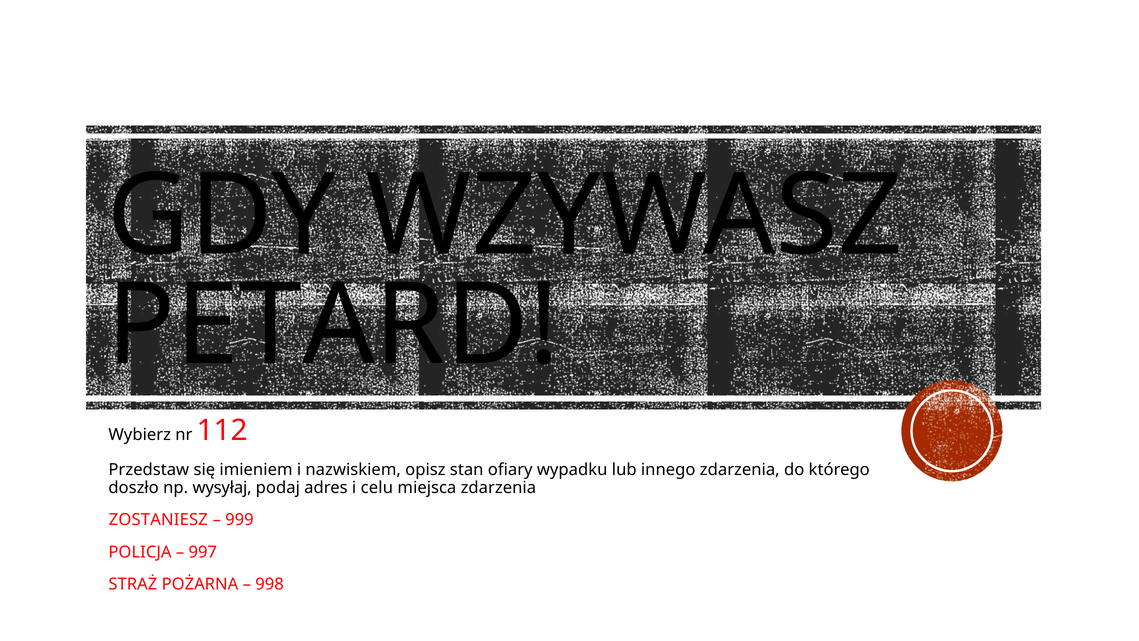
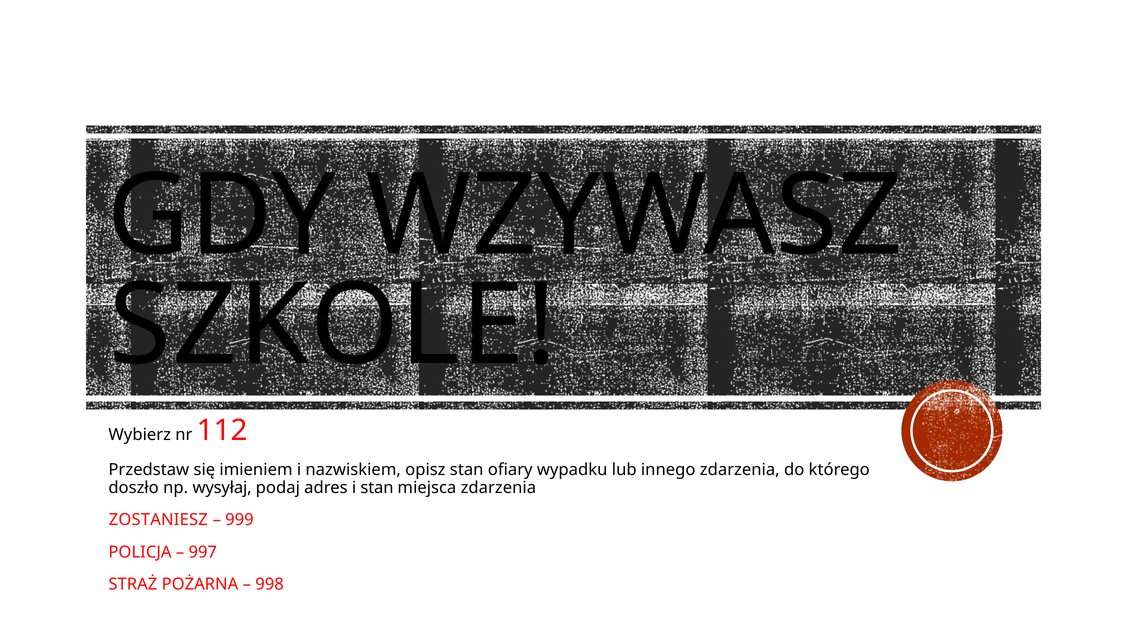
PETARD: PETARD -> SZKOLE
i celu: celu -> stan
